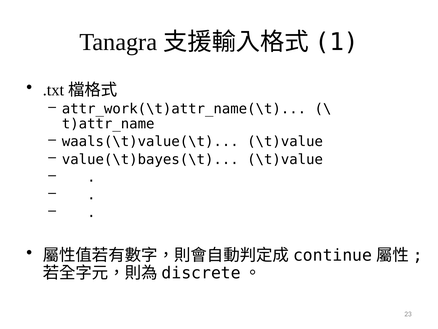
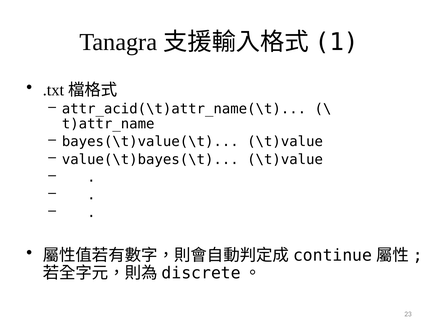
attr_work(\t)attr_name(\t: attr_work(\t)attr_name(\t -> attr_acid(\t)attr_name(\t
waals(\t)value(\t: waals(\t)value(\t -> bayes(\t)value(\t
